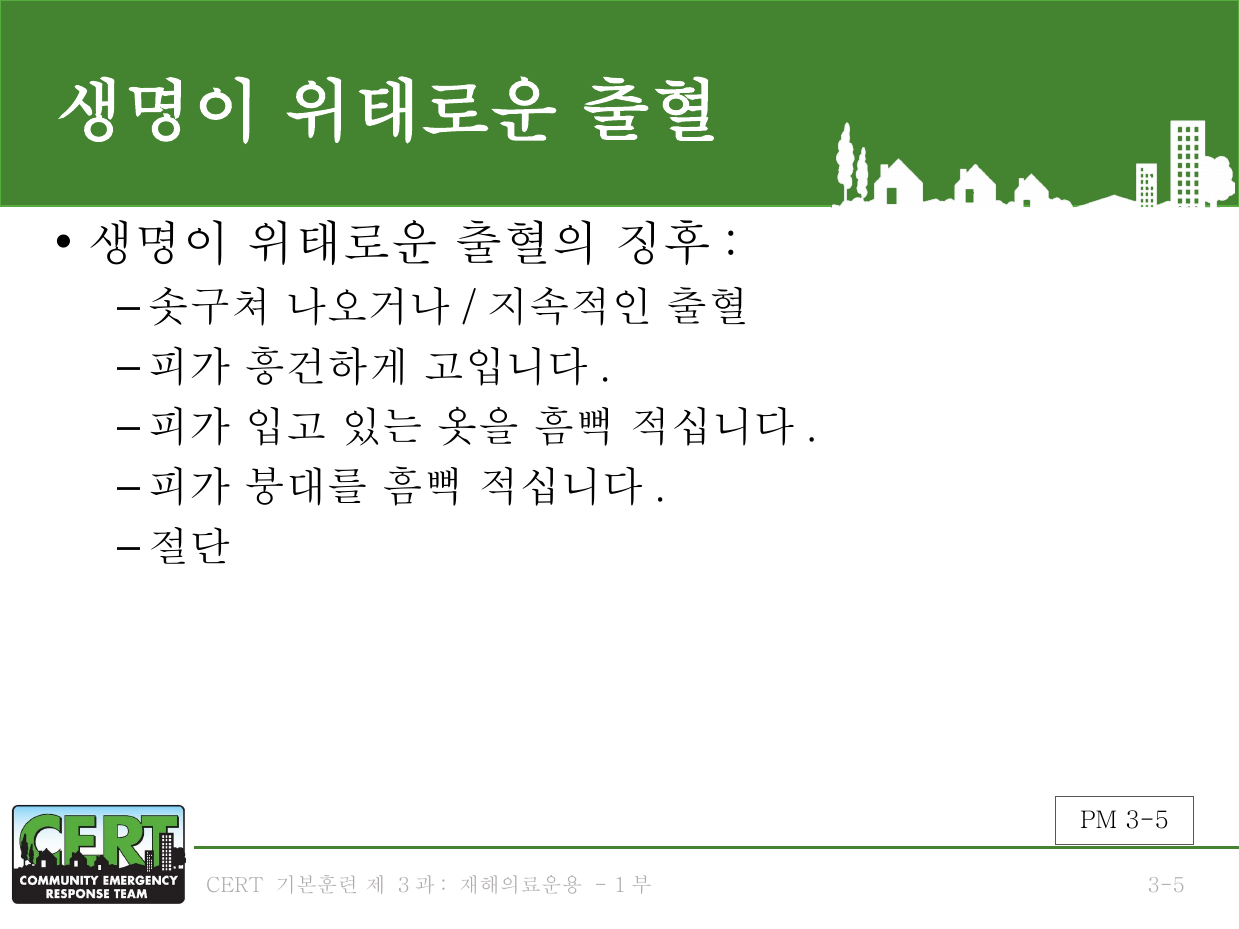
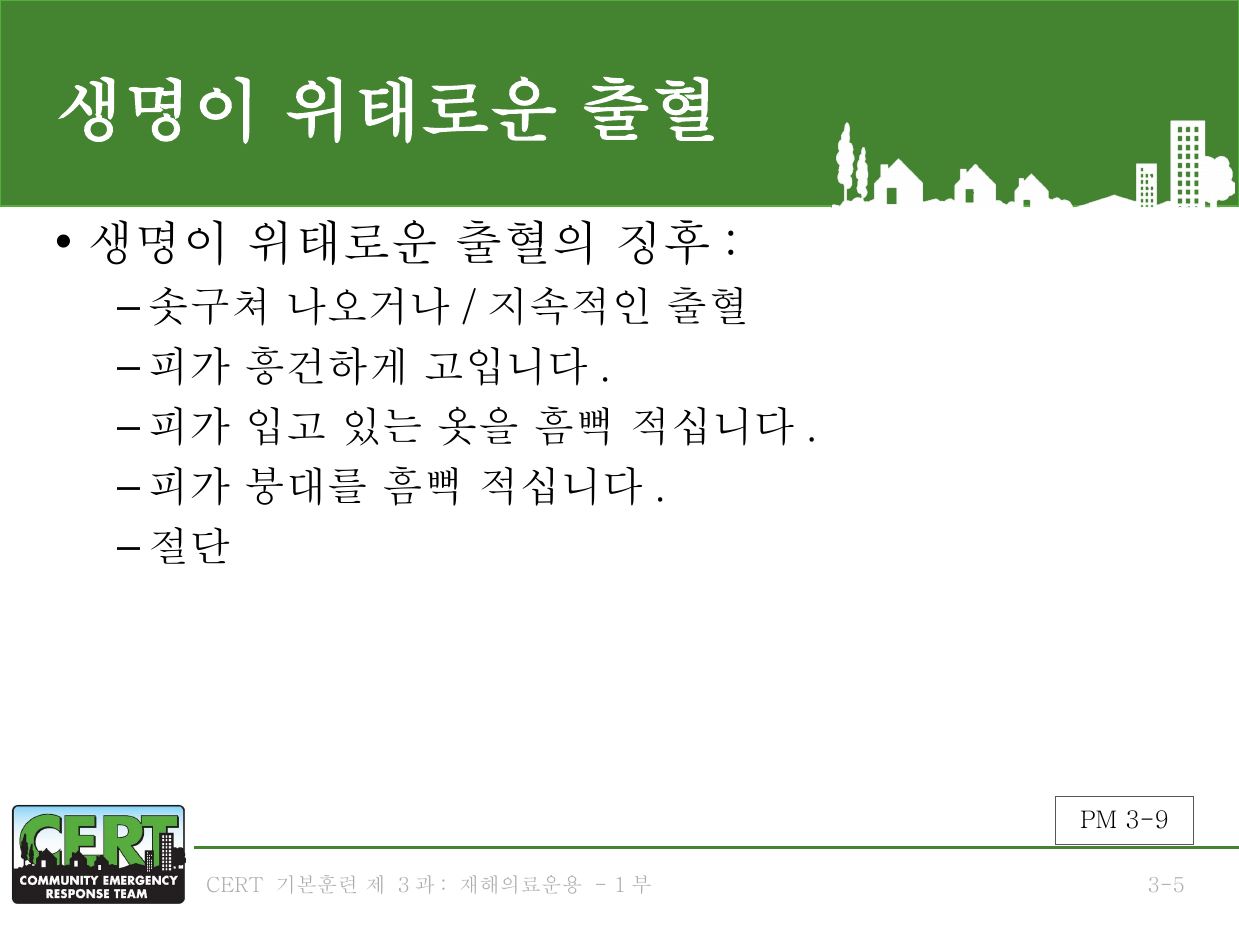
PM 3-5: 3-5 -> 3-9
